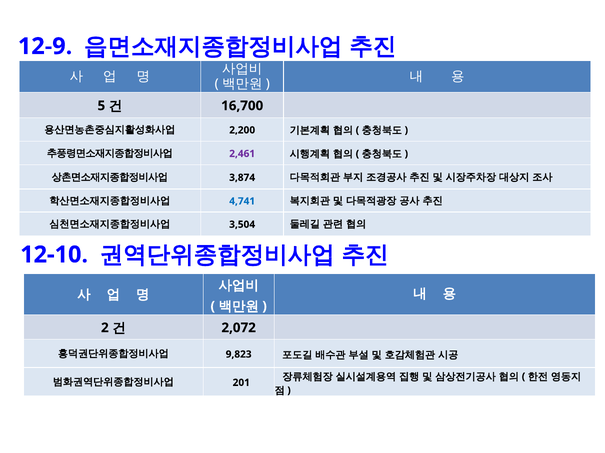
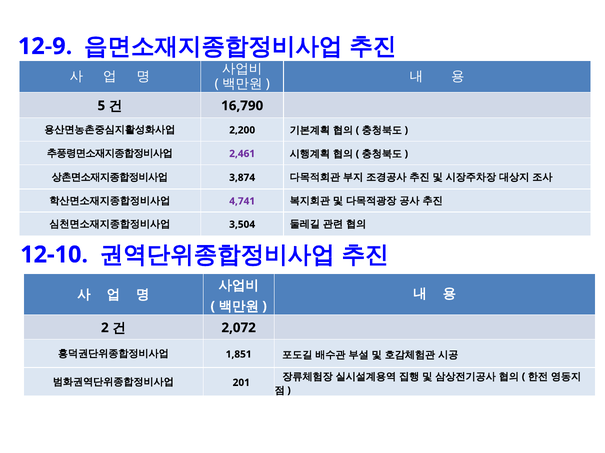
16,700: 16,700 -> 16,790
4,741 colour: blue -> purple
9,823: 9,823 -> 1,851
